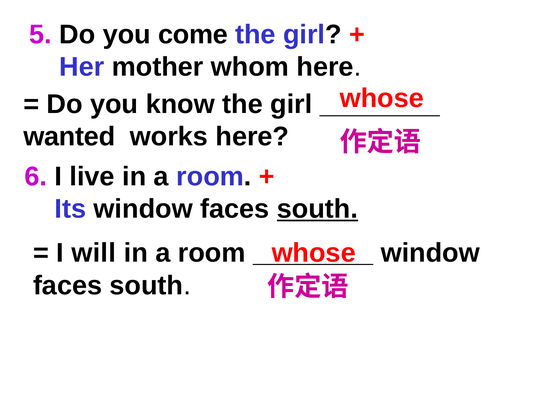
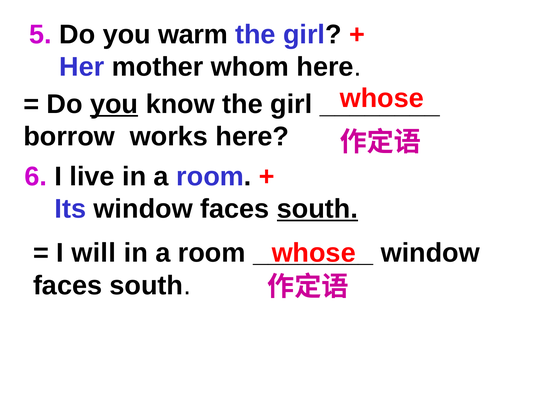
come: come -> warm
you at (114, 104) underline: none -> present
wanted: wanted -> borrow
